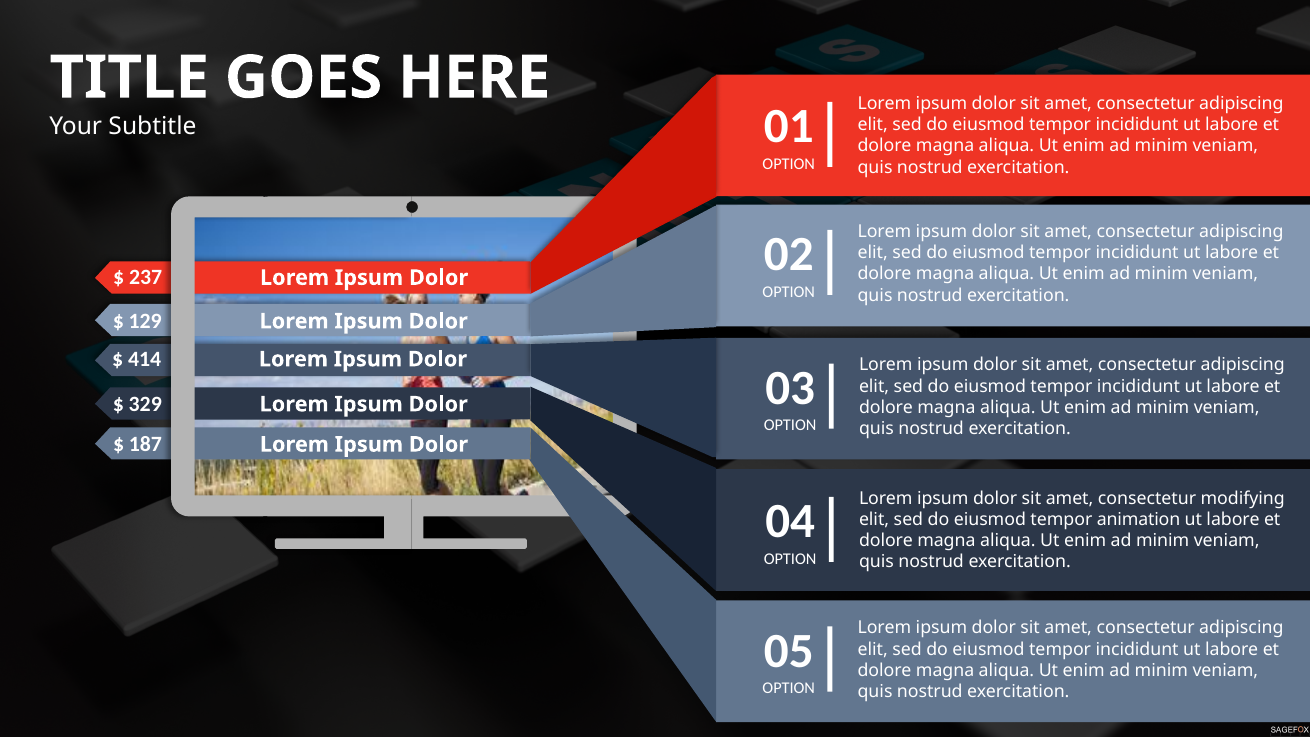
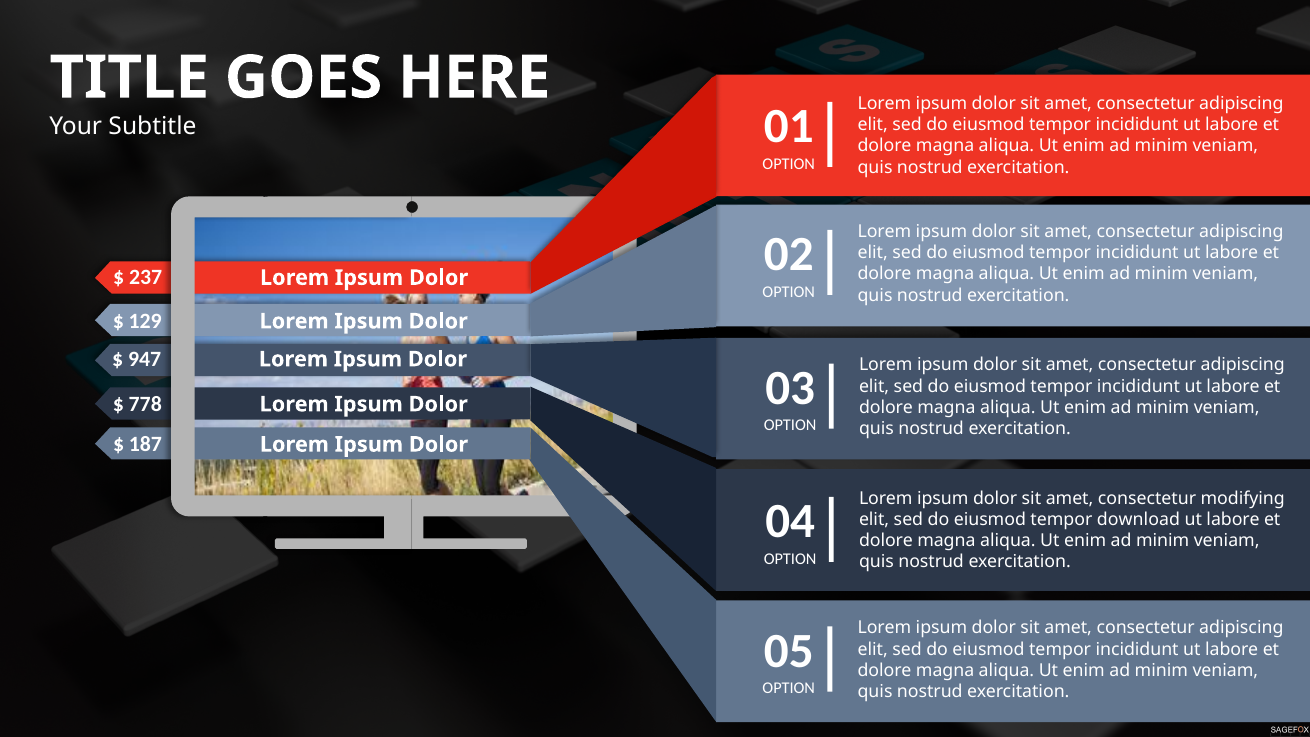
414: 414 -> 947
329: 329 -> 778
animation: animation -> download
